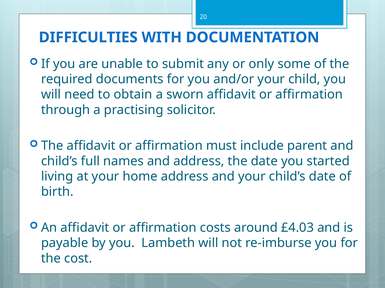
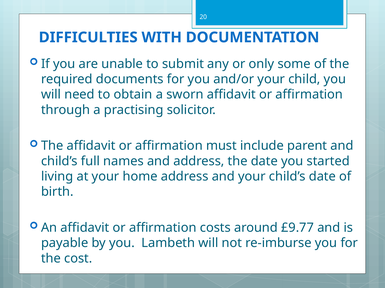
£4.03: £4.03 -> £9.77
